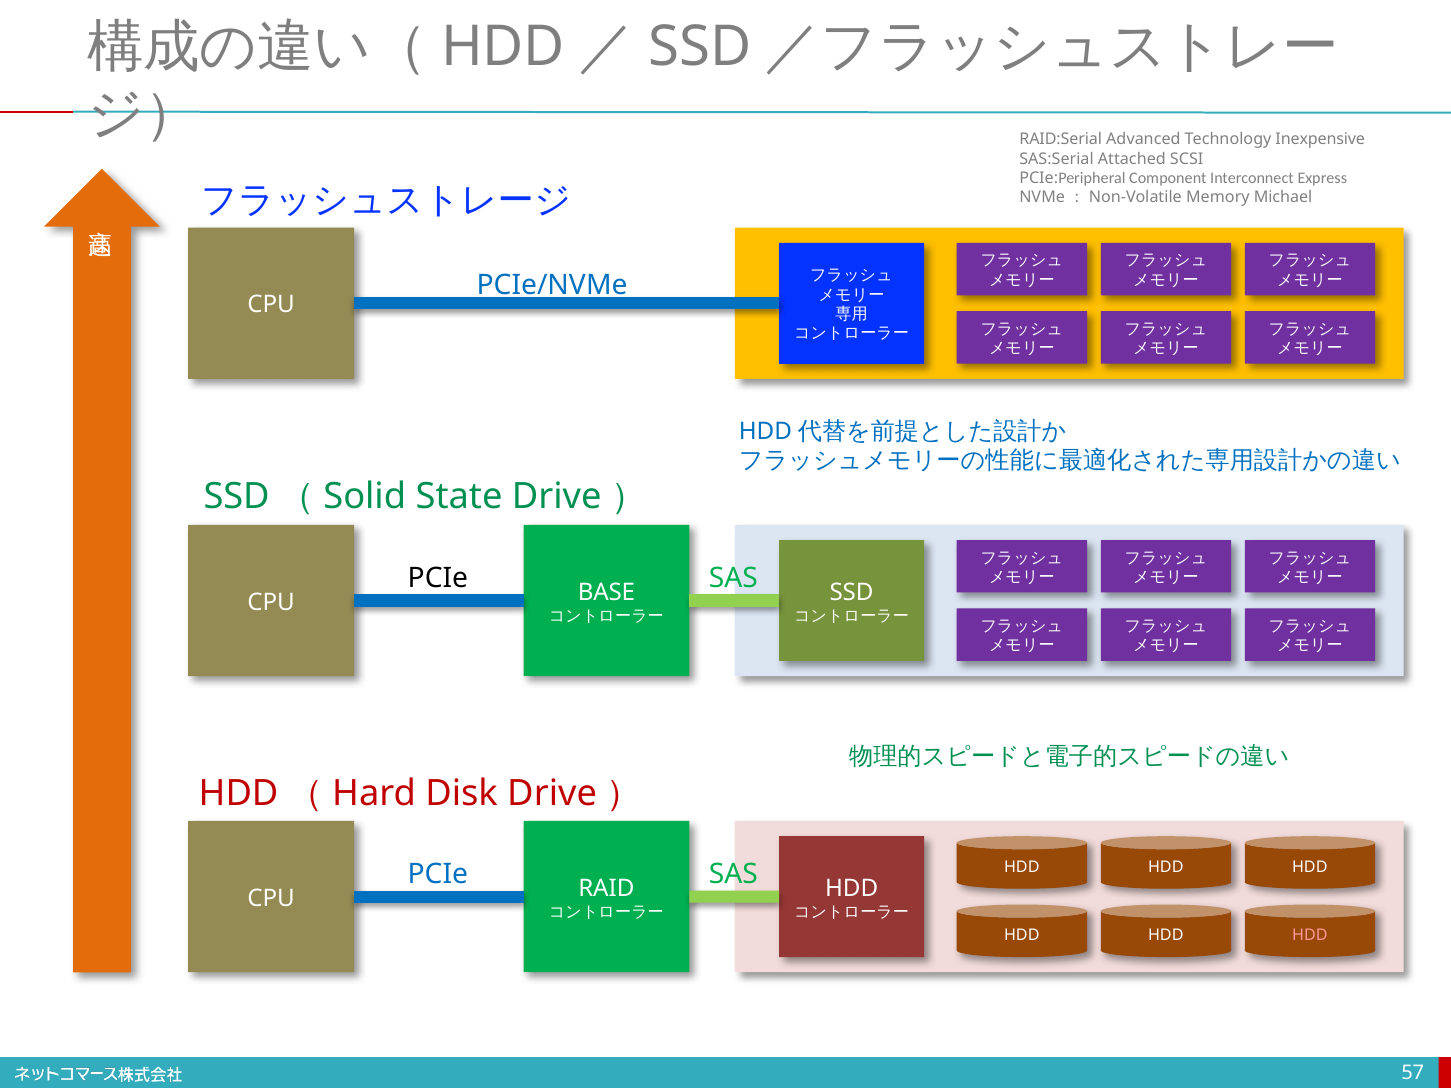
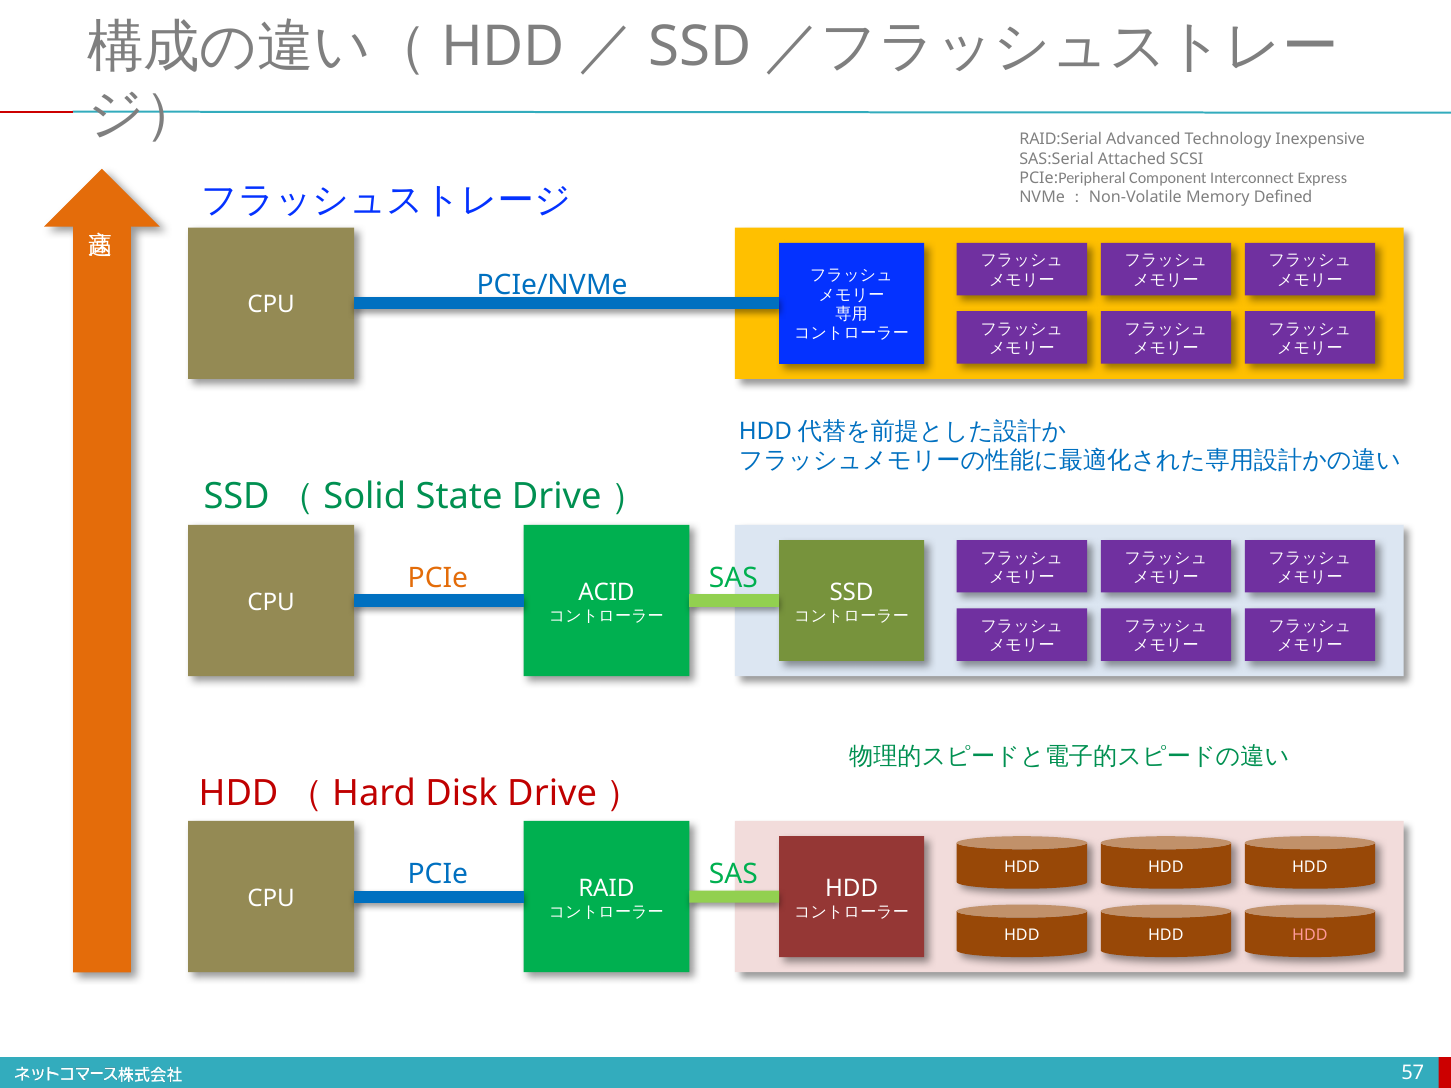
Michael: Michael -> Defined
PCIe at (438, 578) colour: black -> orange
BASE: BASE -> ACID
